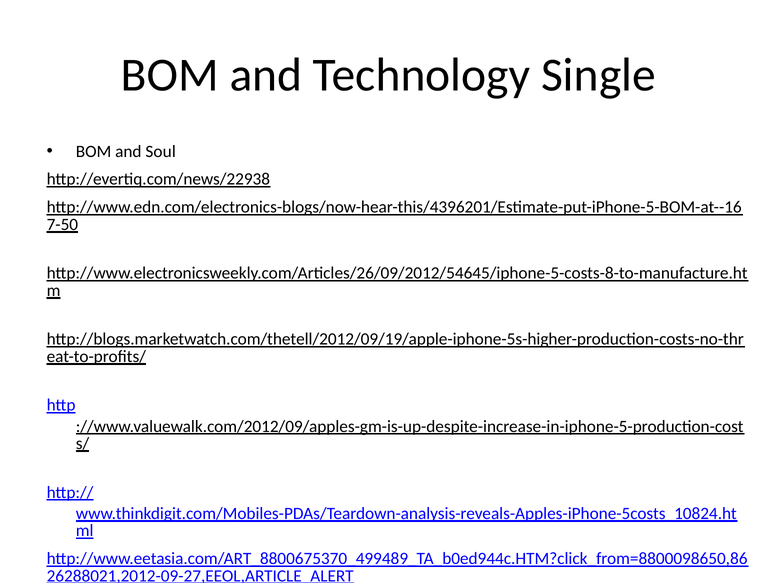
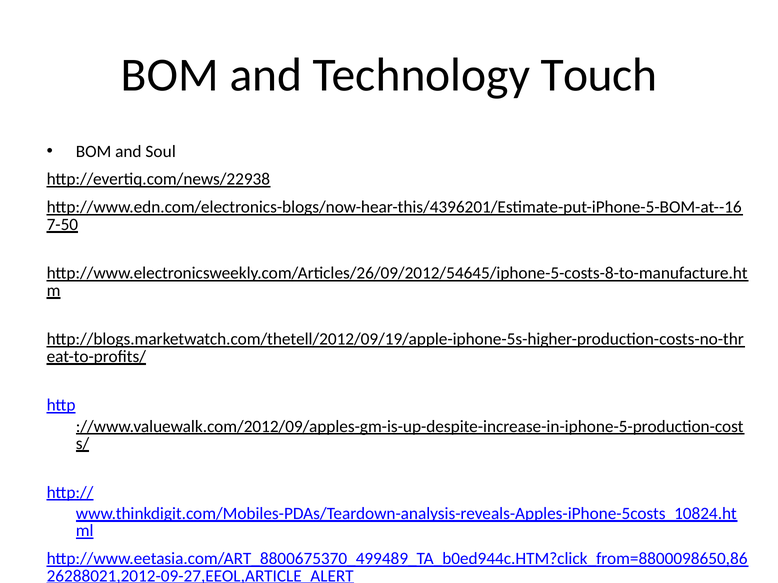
Single: Single -> Touch
